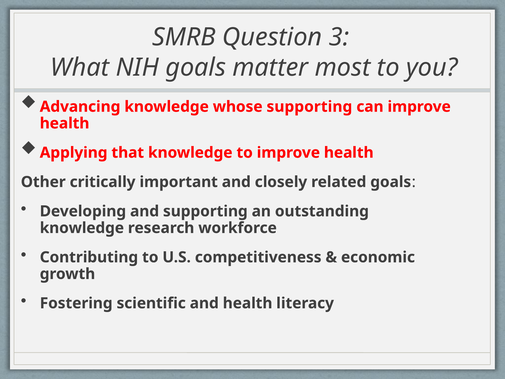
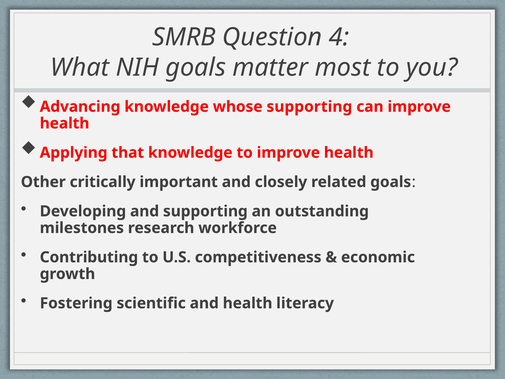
3: 3 -> 4
knowledge at (82, 228): knowledge -> milestones
